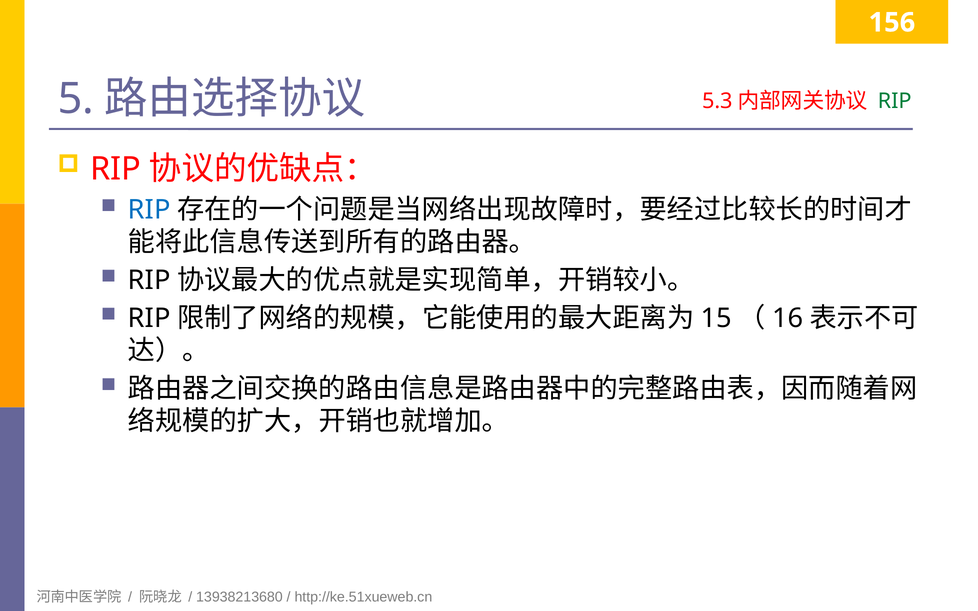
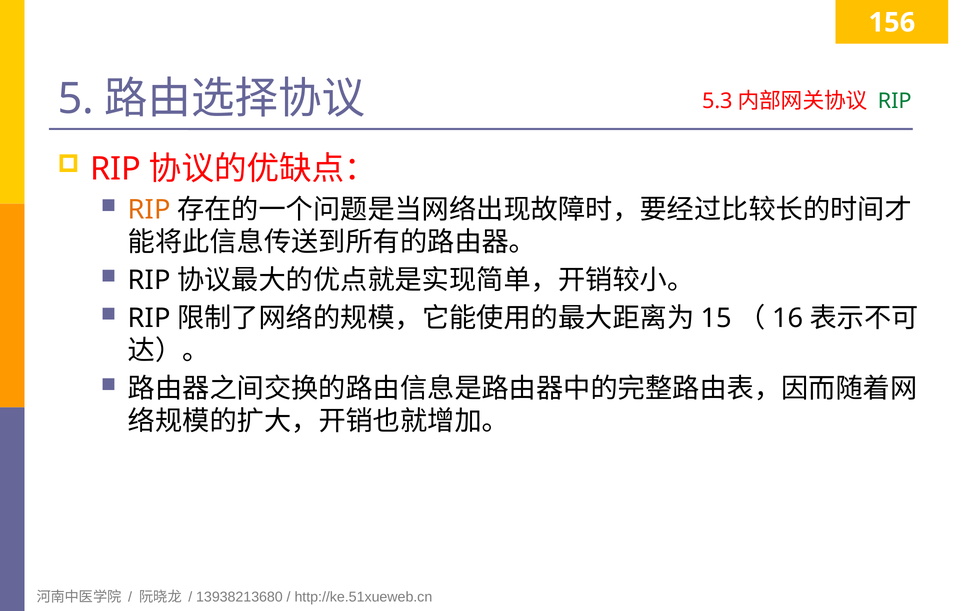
RIP at (149, 210) colour: blue -> orange
